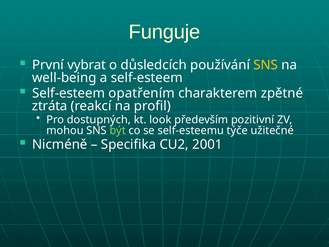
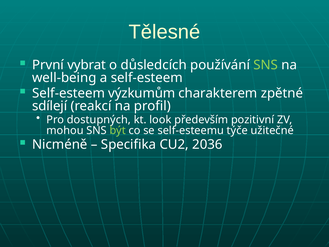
Funguje: Funguje -> Tělesné
SNS at (266, 65) colour: yellow -> light green
opatřením: opatřením -> výzkumům
ztráta: ztráta -> sdílejí
2001: 2001 -> 2036
